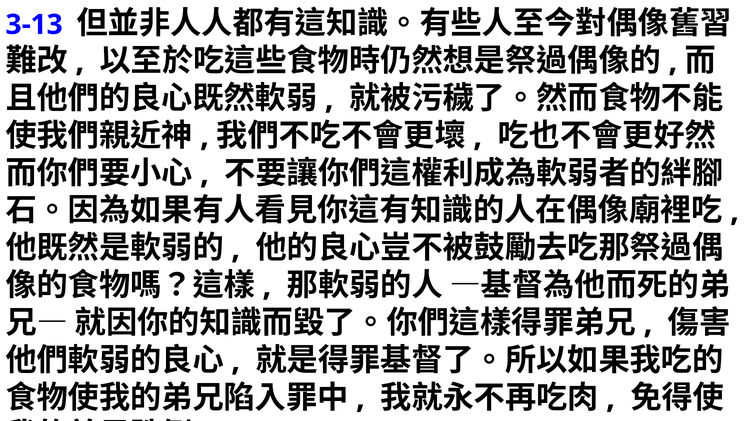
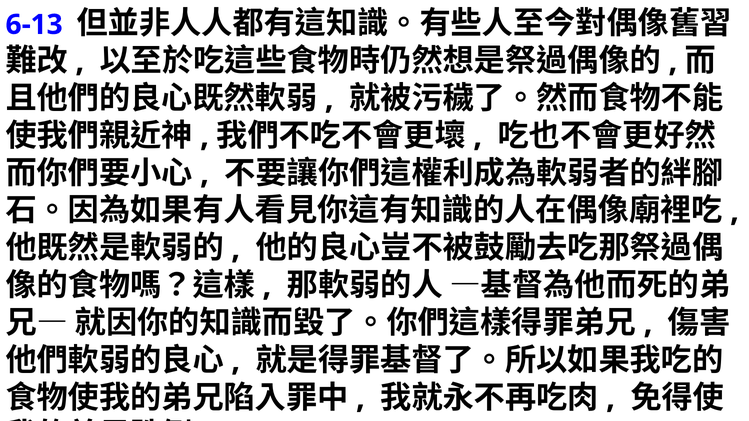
3-13: 3-13 -> 6-13
